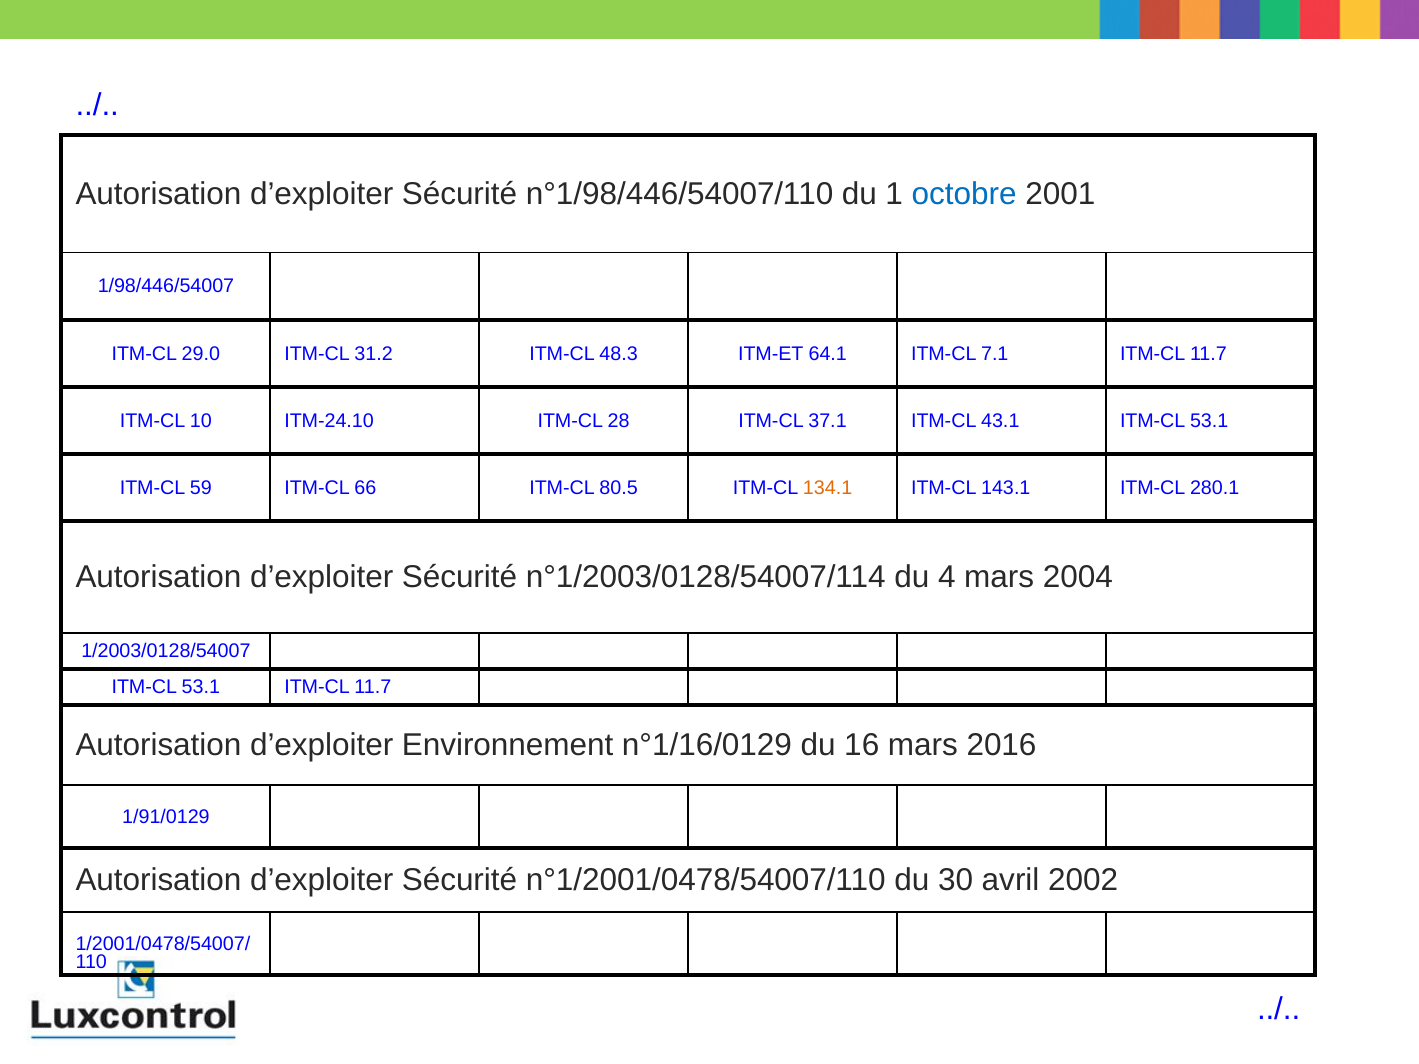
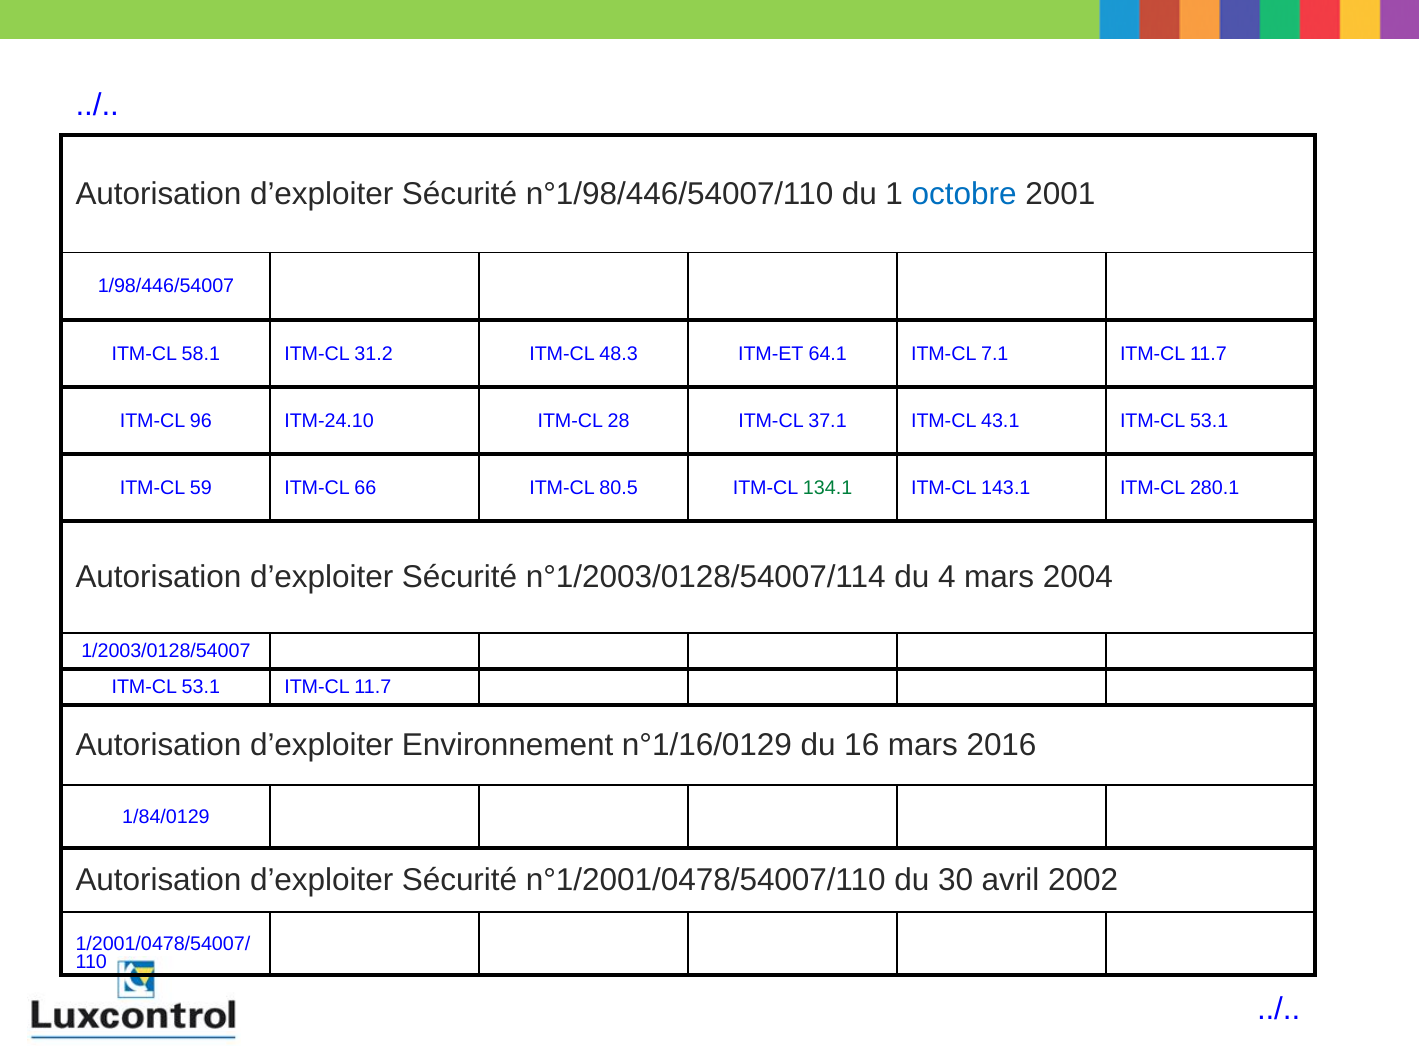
29.0: 29.0 -> 58.1
10: 10 -> 96
134.1 colour: orange -> green
1/91/0129: 1/91/0129 -> 1/84/0129
